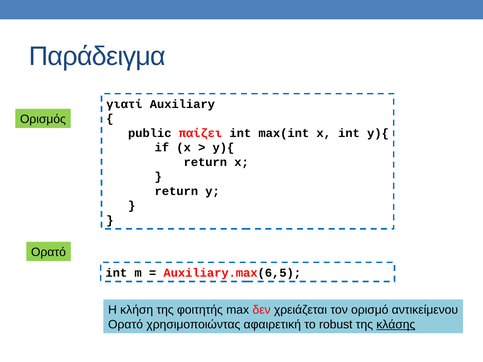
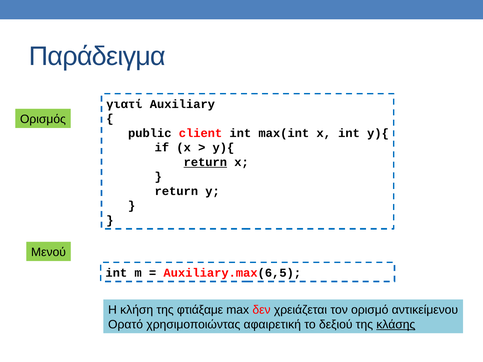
παίζει: παίζει -> client
return at (205, 162) underline: none -> present
Ορατό at (48, 252): Ορατό -> Μενού
φοιτητής: φοιτητής -> φτιάξαμε
robust: robust -> δεξιού
